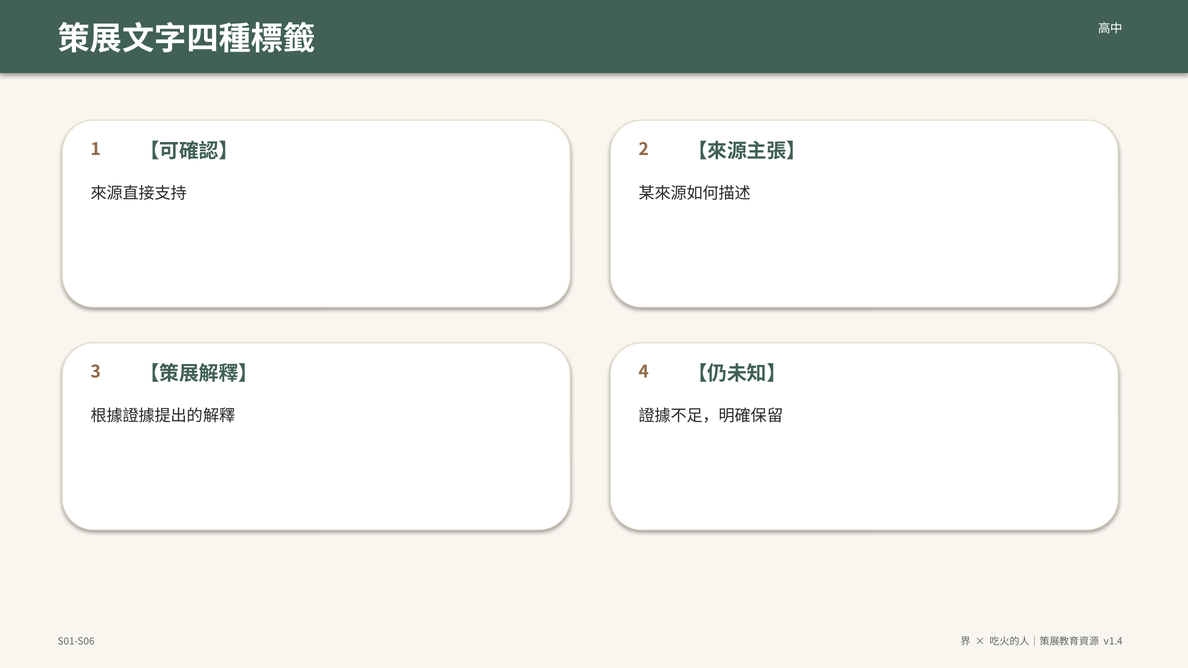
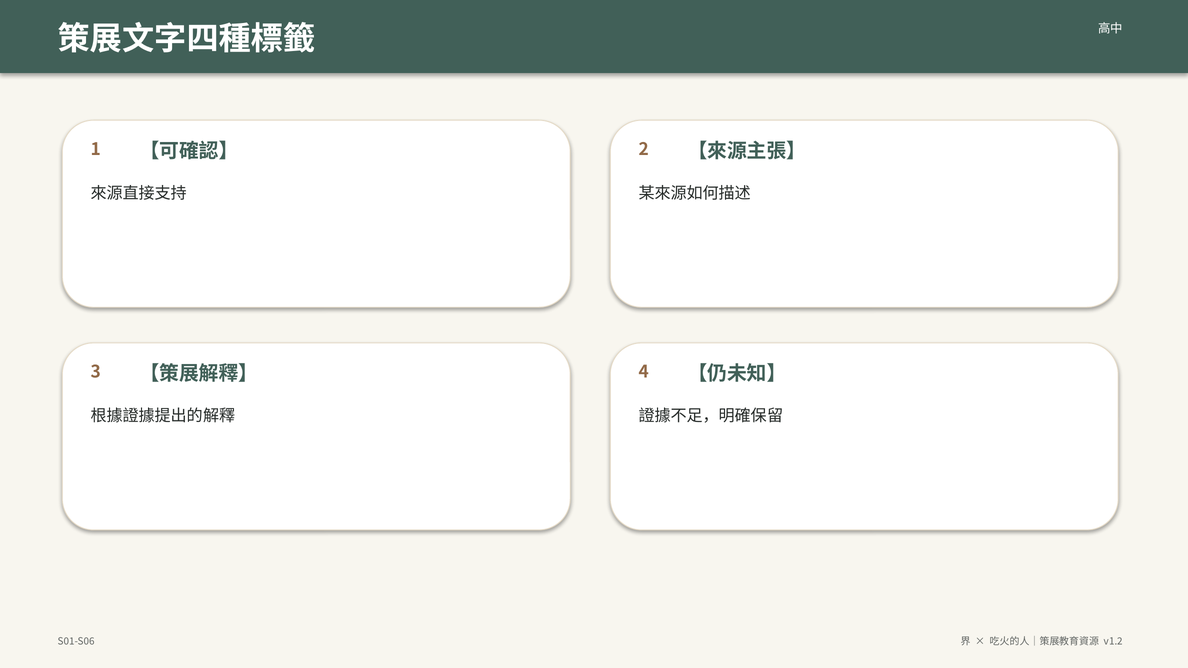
v1.4: v1.4 -> v1.2
